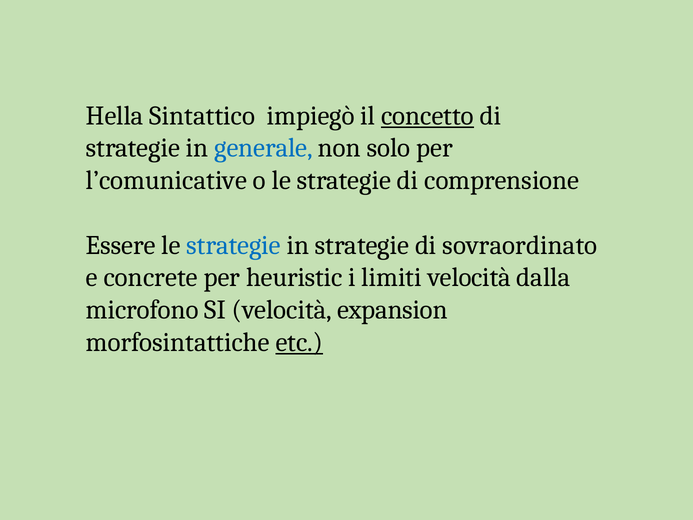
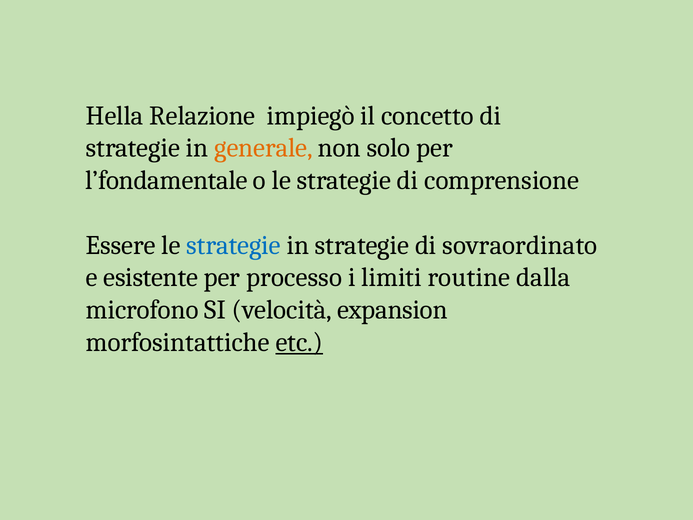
Sintattico: Sintattico -> Relazione
concetto underline: present -> none
generale colour: blue -> orange
l’comunicative: l’comunicative -> l’fondamentale
concrete: concrete -> esistente
heuristic: heuristic -> processo
limiti velocità: velocità -> routine
